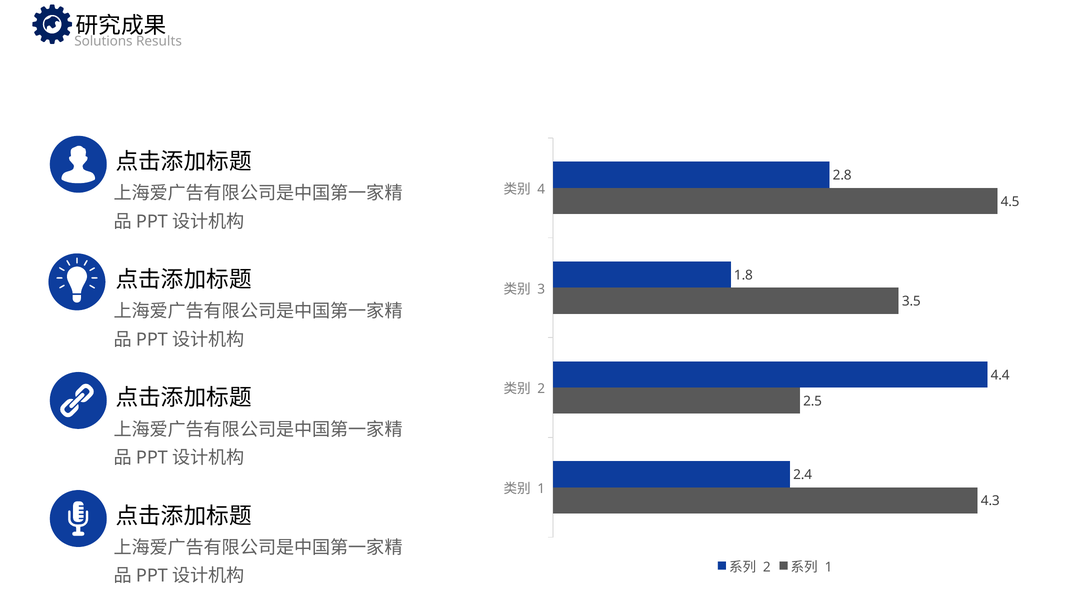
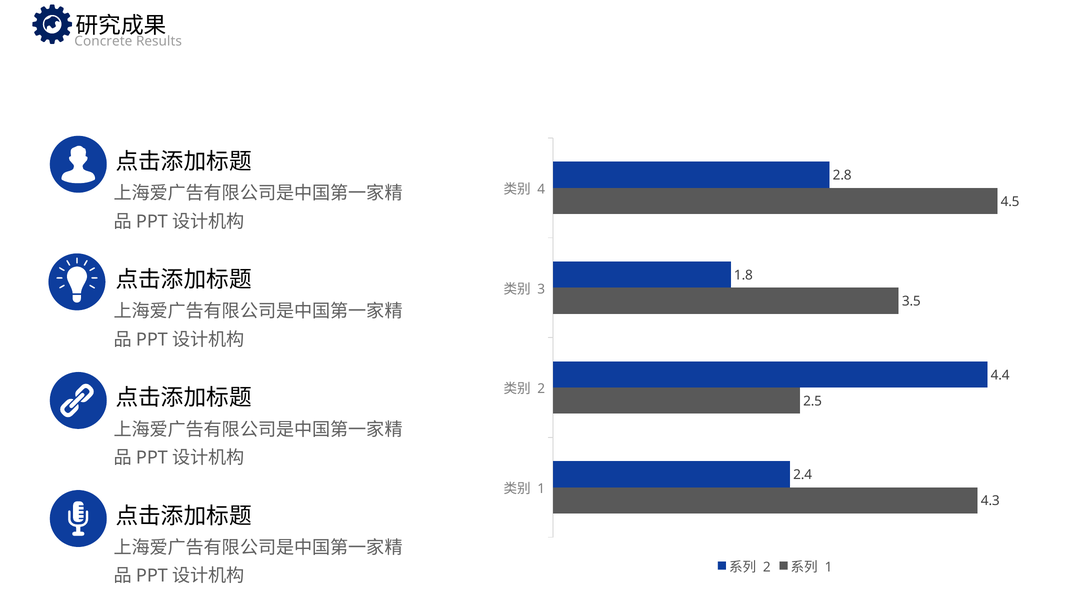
Solutions: Solutions -> Concrete
